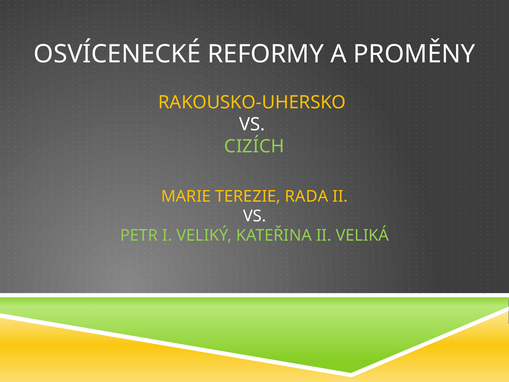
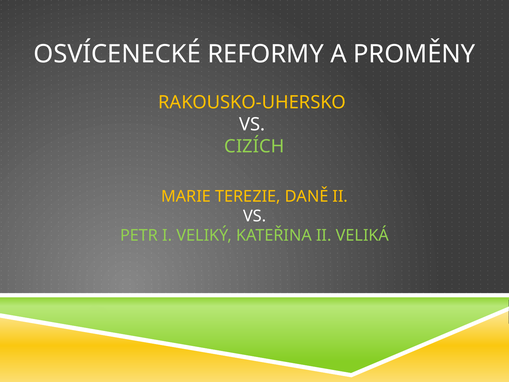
RADA: RADA -> DANĚ
